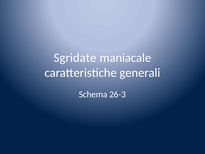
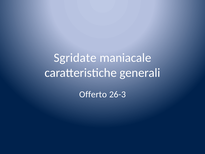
Schema: Schema -> Offerto
